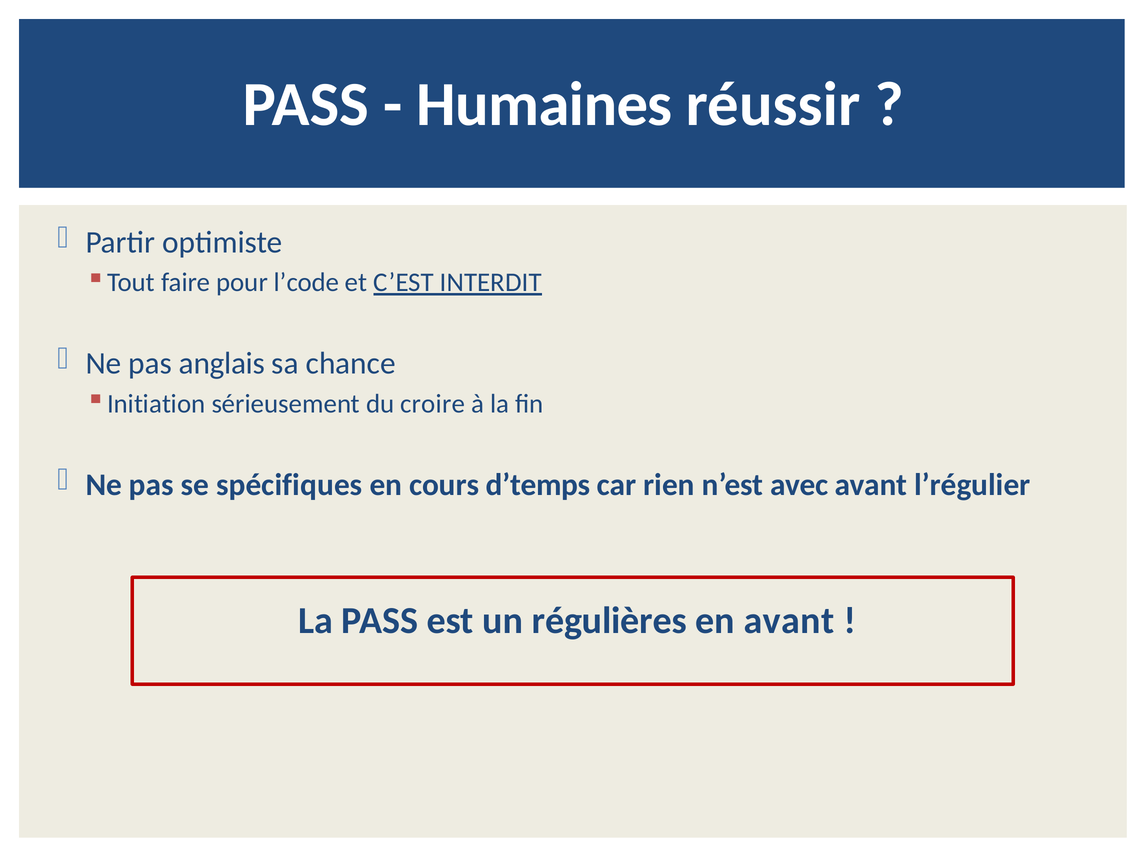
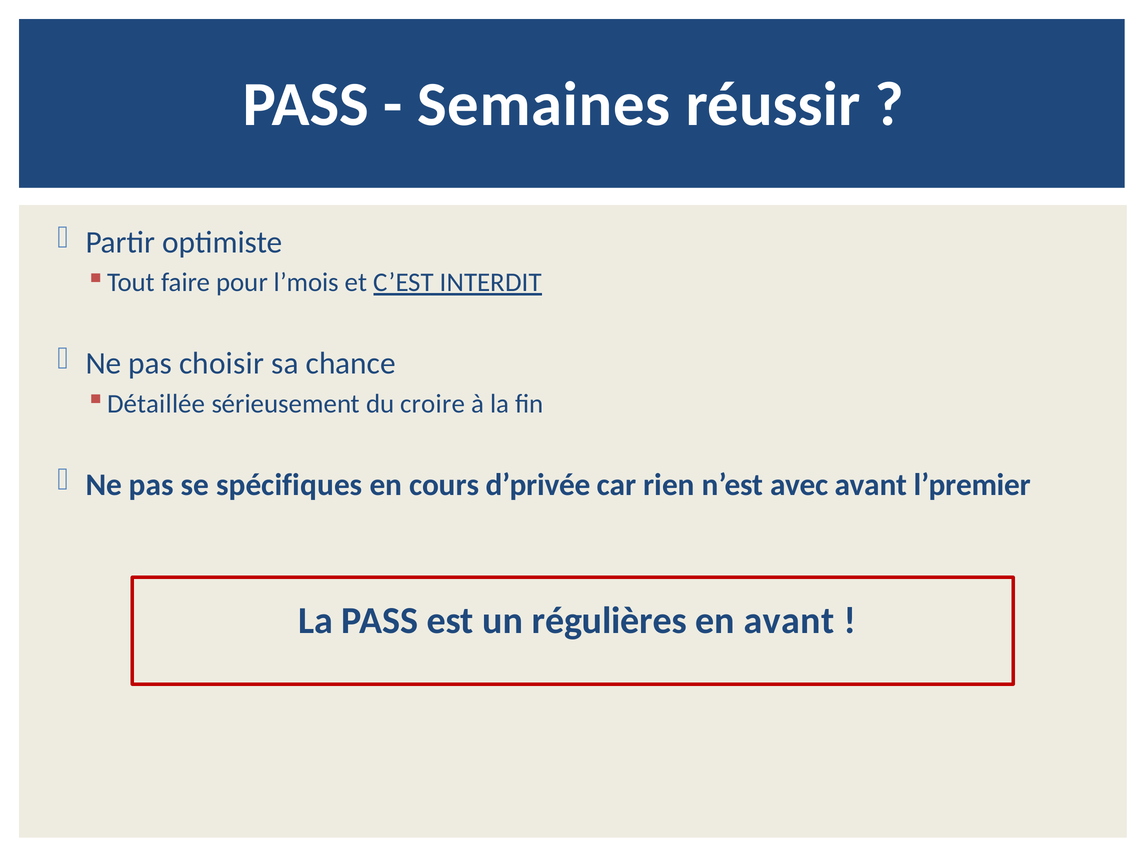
Humaines: Humaines -> Semaines
l’code: l’code -> l’mois
anglais: anglais -> choisir
Initiation: Initiation -> Détaillée
d’temps: d’temps -> d’privée
l’régulier: l’régulier -> l’premier
